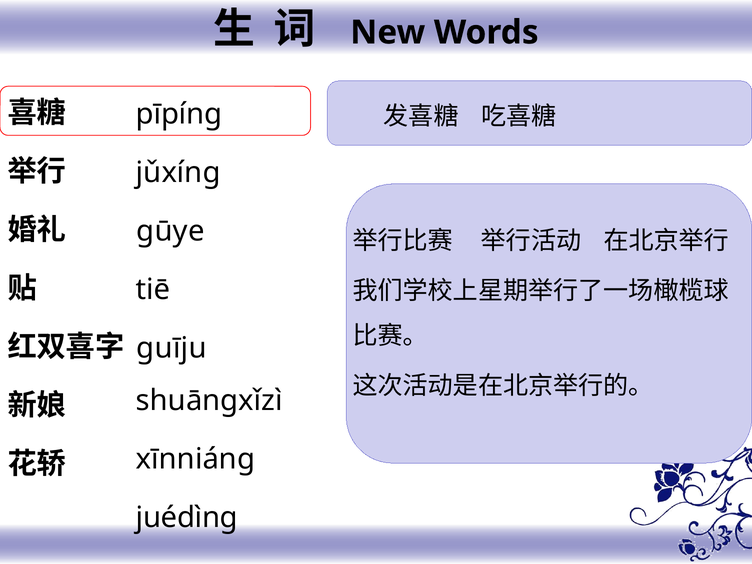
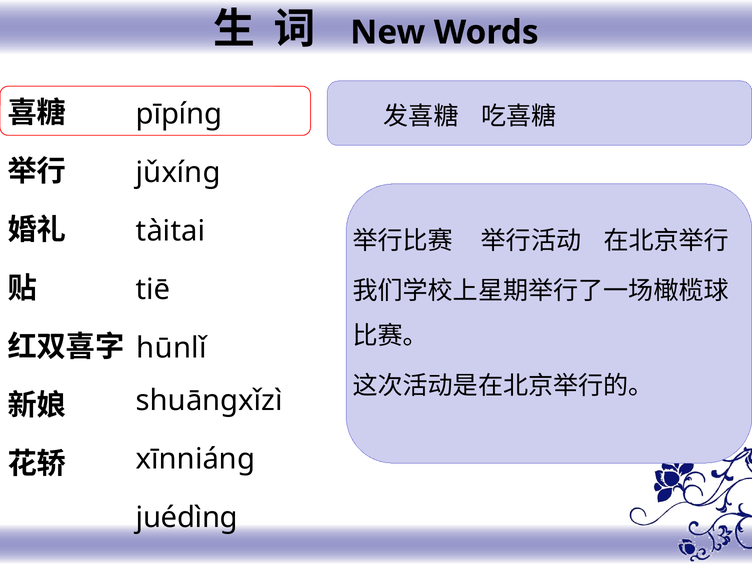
gūye: gūye -> tàitai
guīju: guīju -> hūnlǐ
